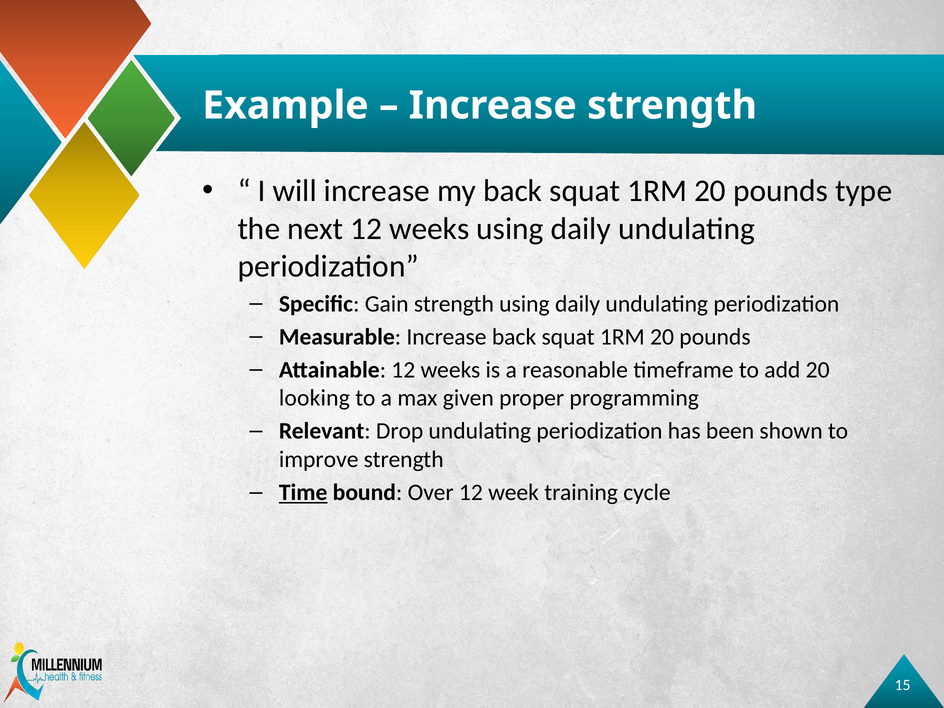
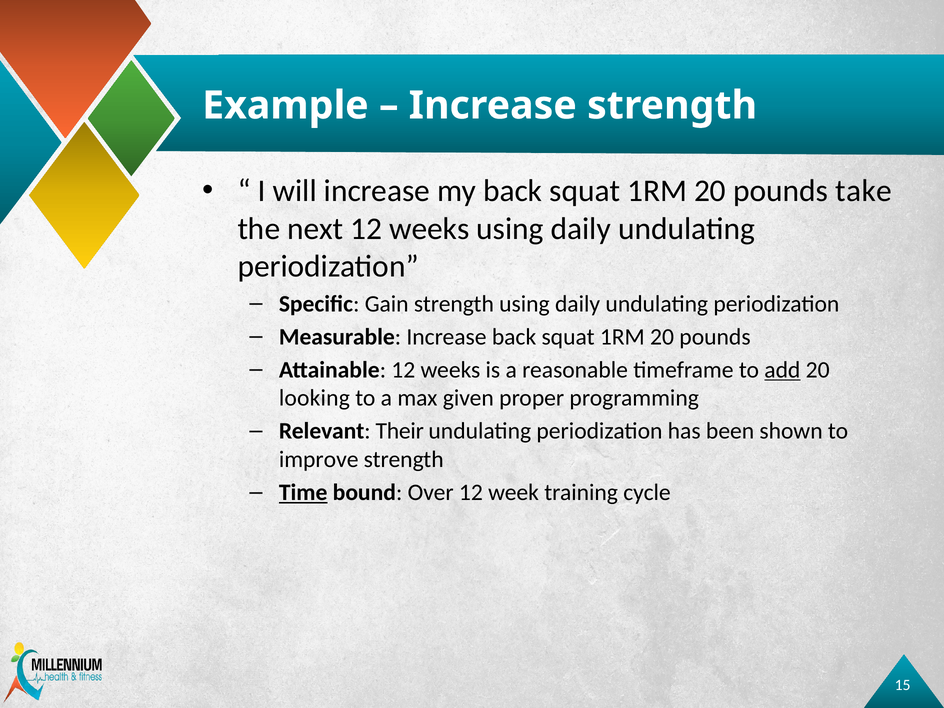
type: type -> take
add underline: none -> present
Drop: Drop -> Their
